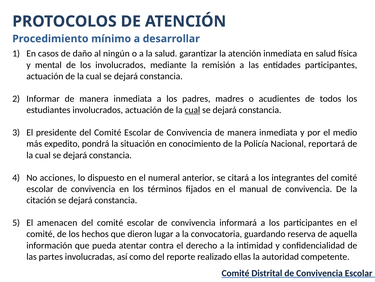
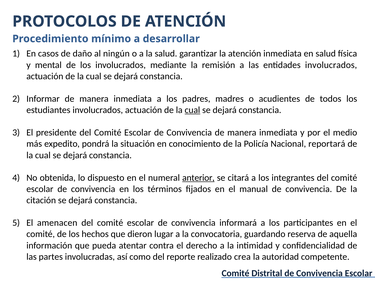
entidades participantes: participantes -> involucrados
acciones: acciones -> obtenida
anterior underline: none -> present
ellas: ellas -> crea
